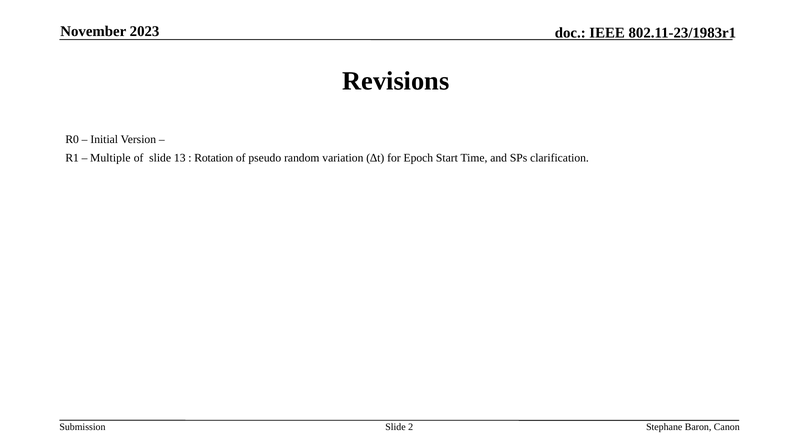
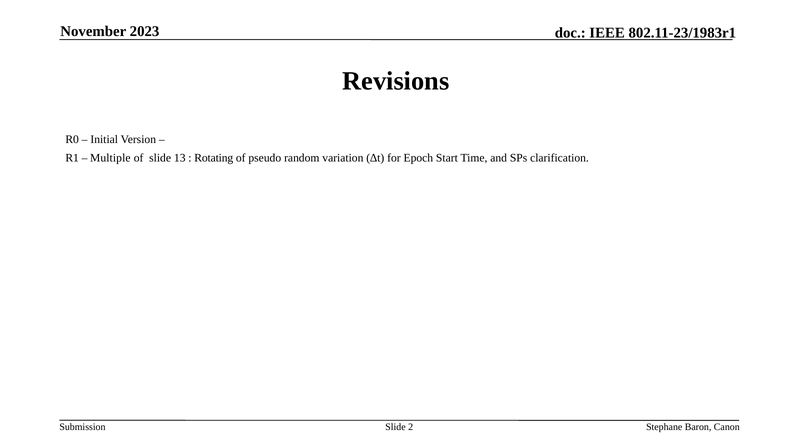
Rotation: Rotation -> Rotating
